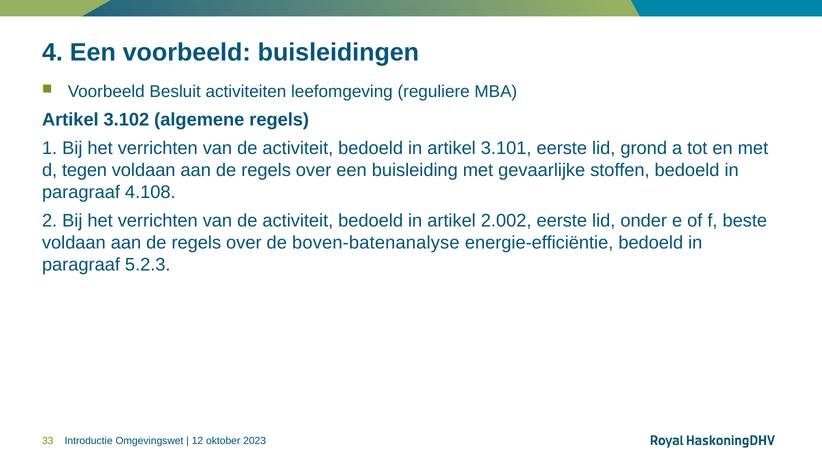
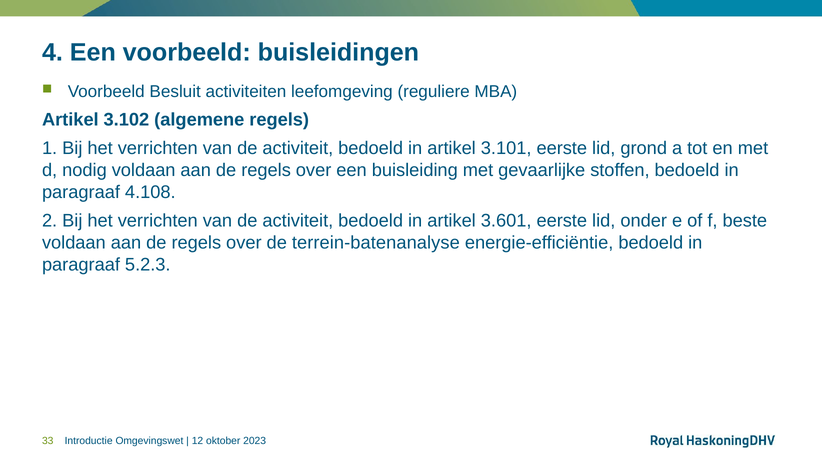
tegen: tegen -> nodig
2.002: 2.002 -> 3.601
boven-batenanalyse: boven-batenanalyse -> terrein-batenanalyse
